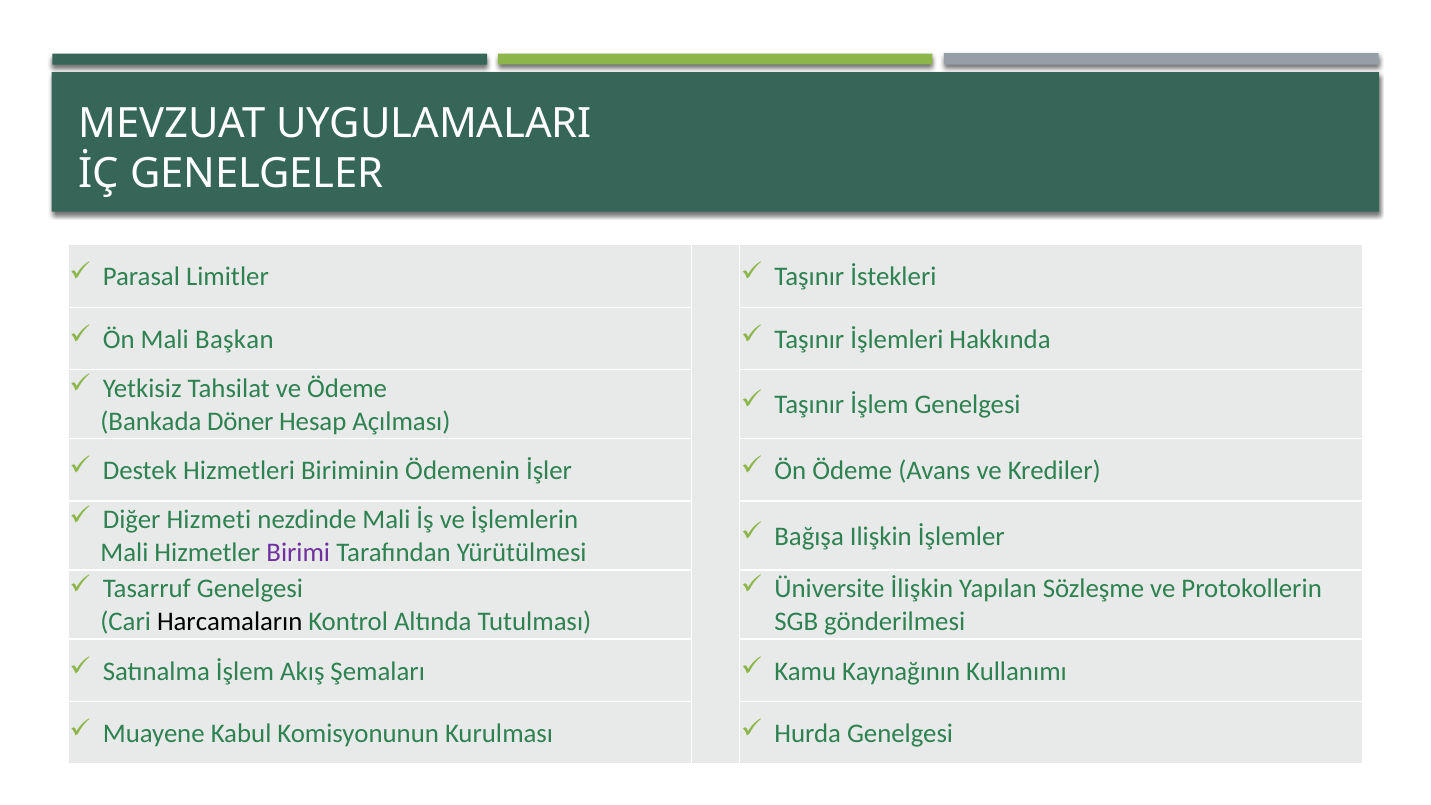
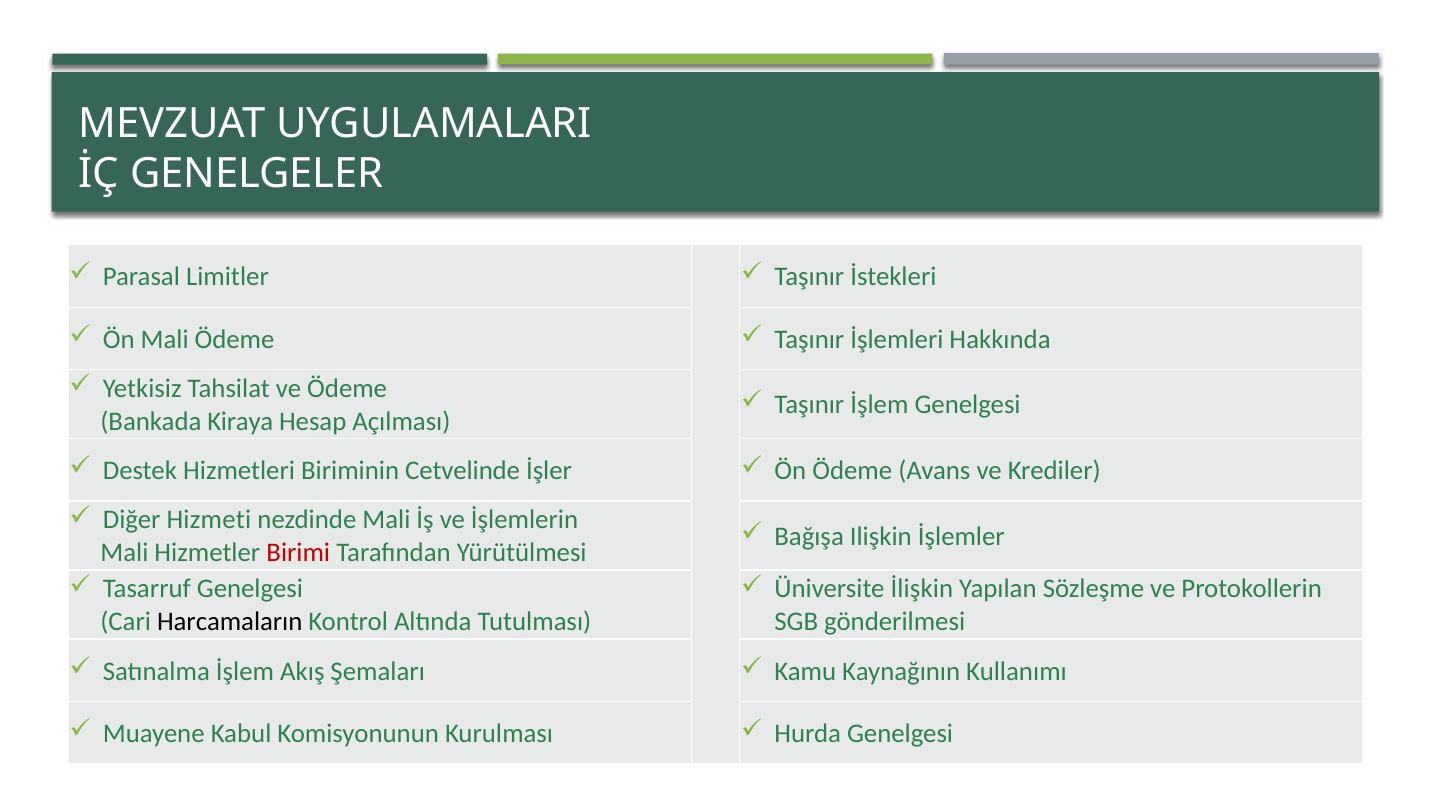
Mali Başkan: Başkan -> Ödeme
Döner: Döner -> Kiraya
Ödemenin: Ödemenin -> Cetvelinde
Birimi colour: purple -> red
